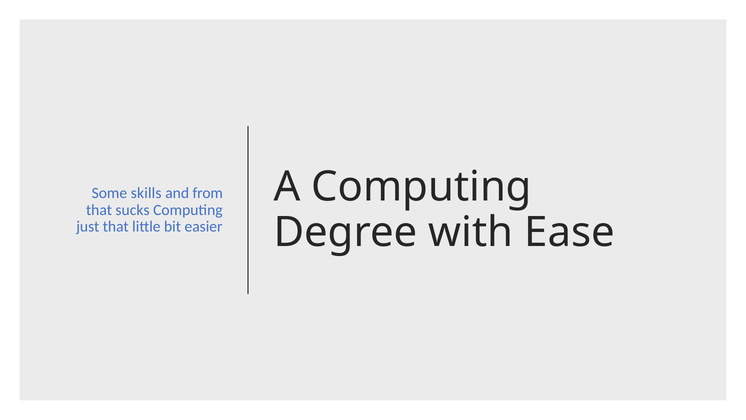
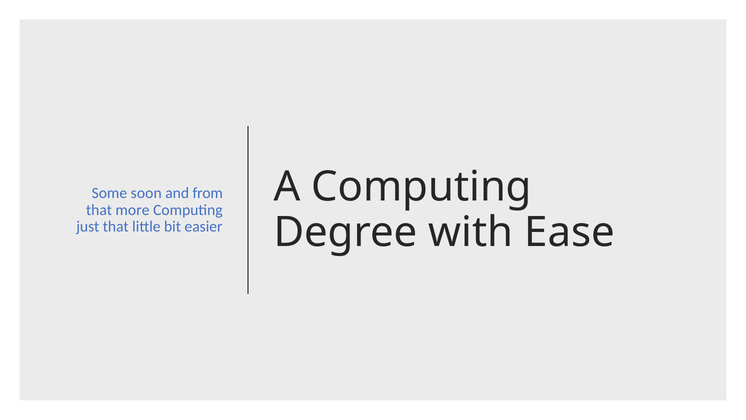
skills: skills -> soon
sucks: sucks -> more
